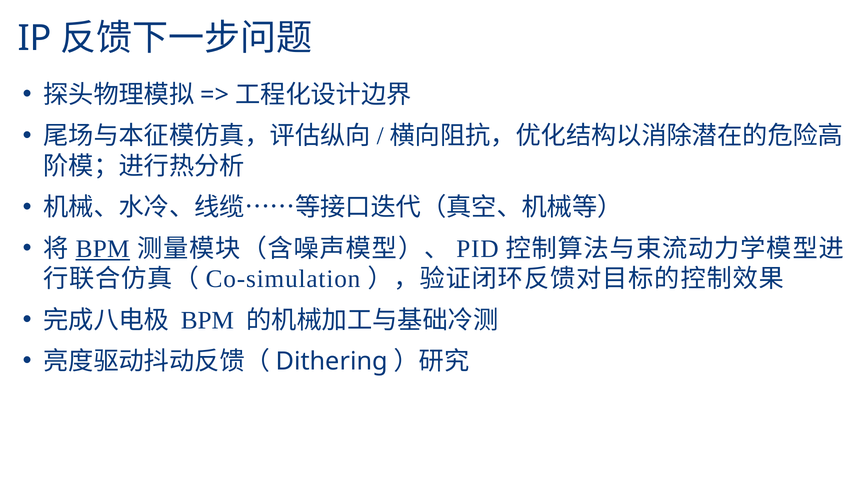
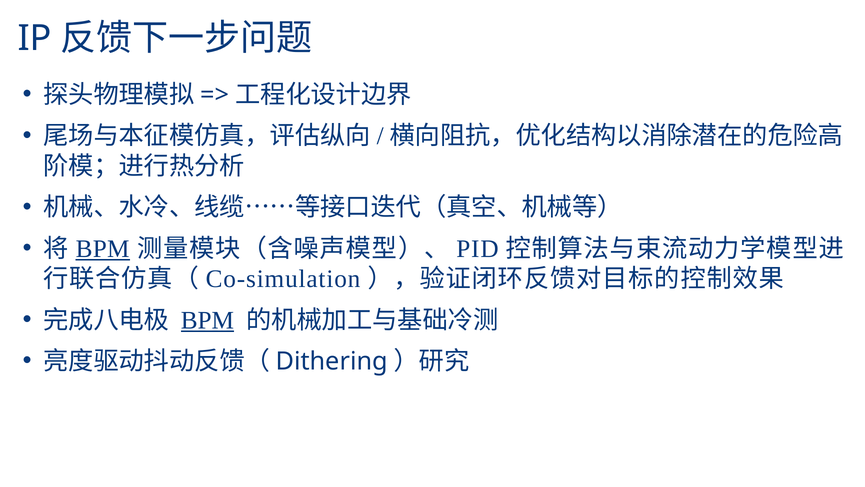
BPM at (207, 320) underline: none -> present
